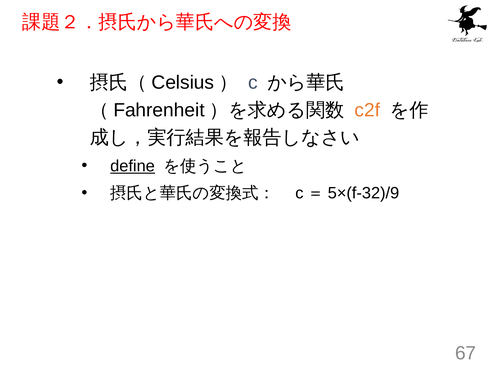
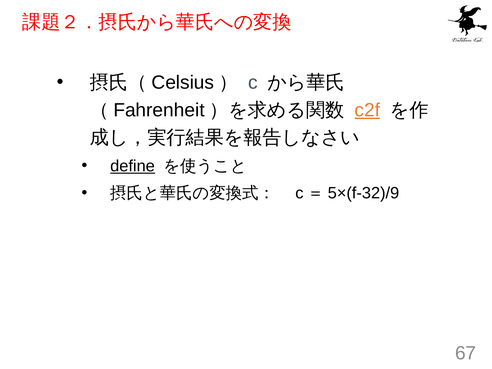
c2f underline: none -> present
